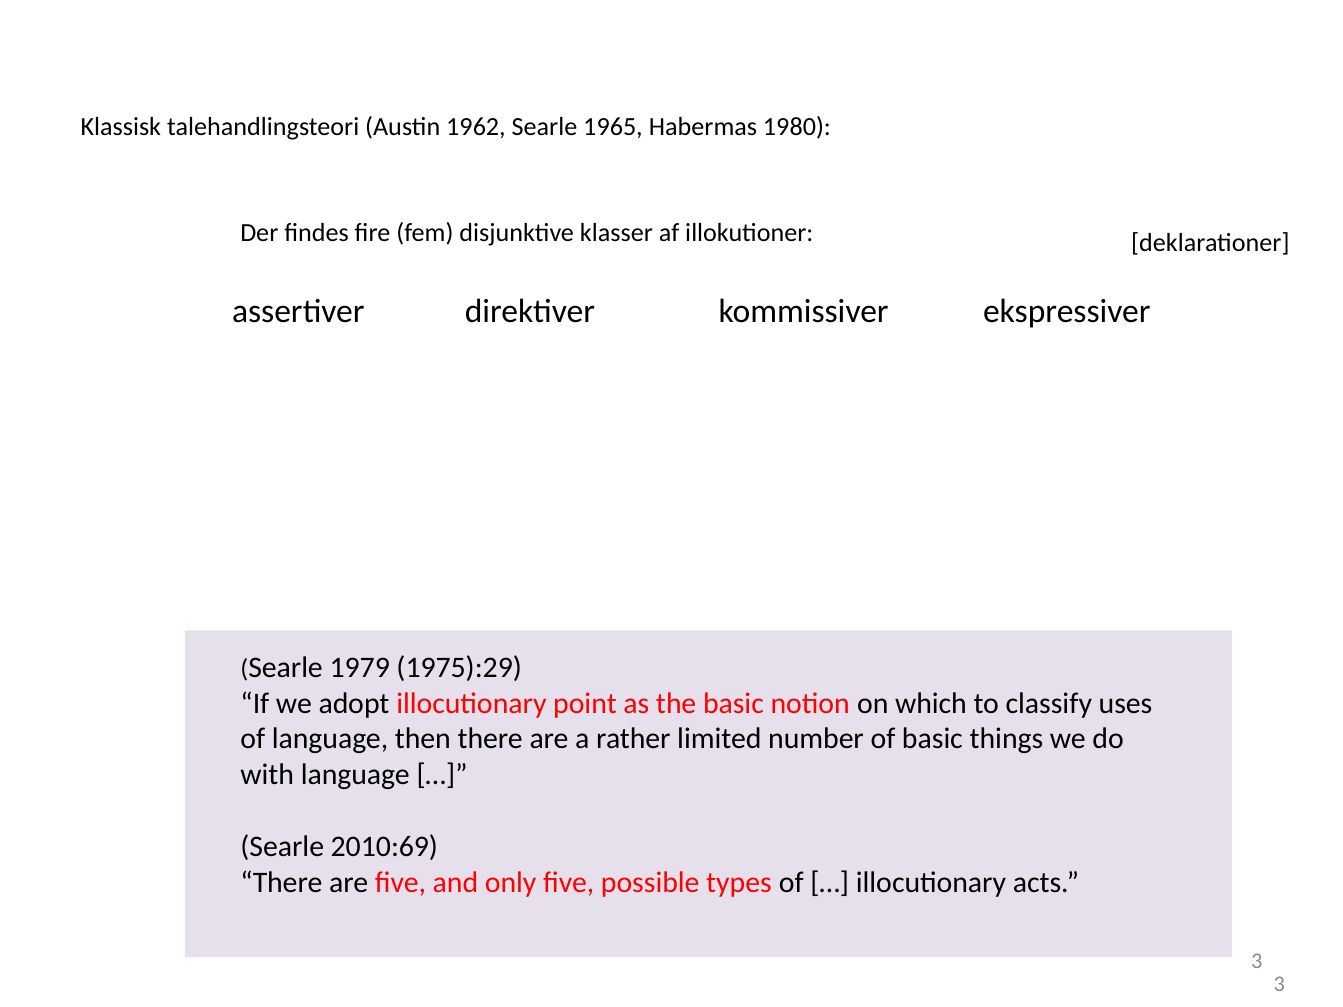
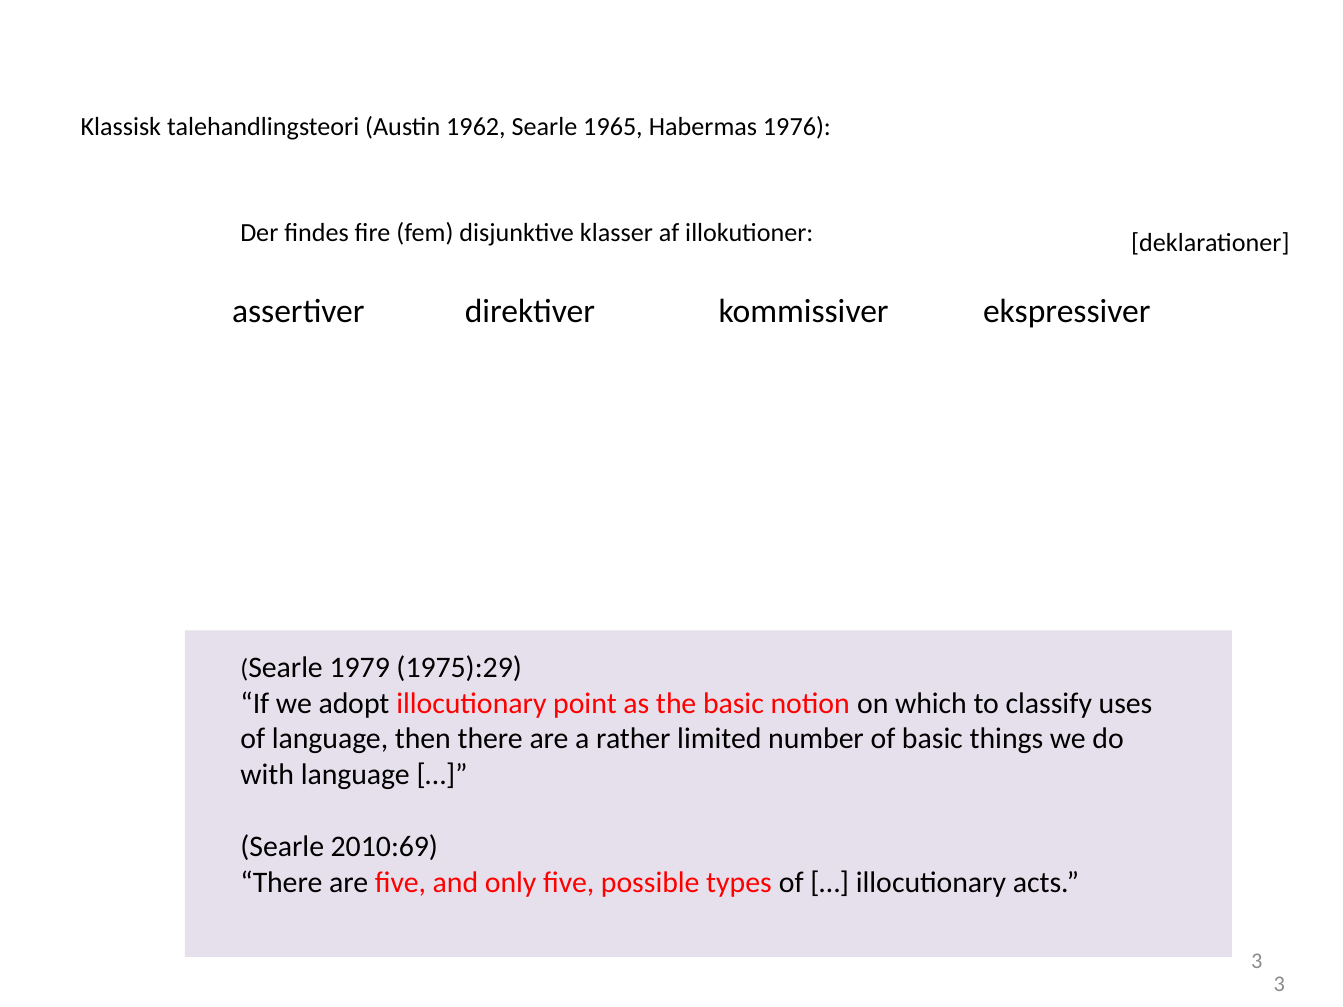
1980: 1980 -> 1976
